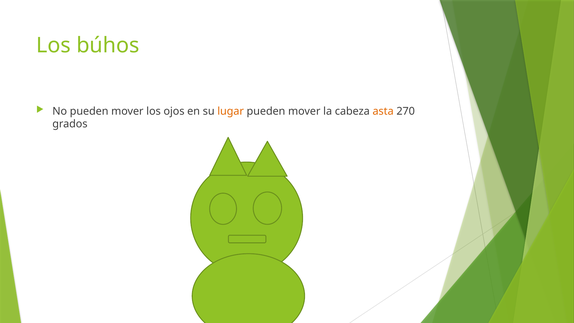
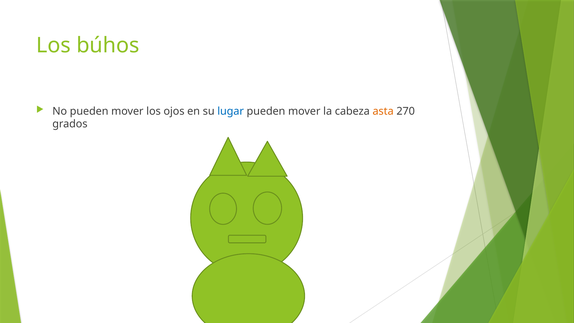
lugar colour: orange -> blue
